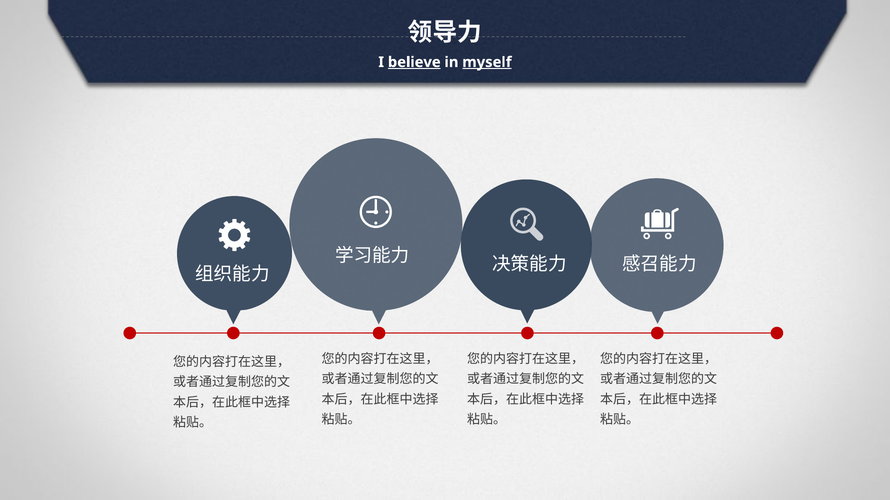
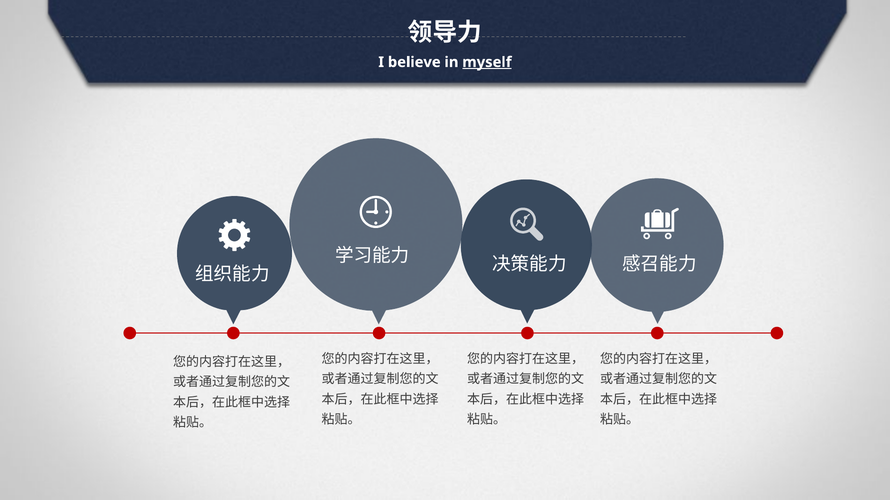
believe underline: present -> none
